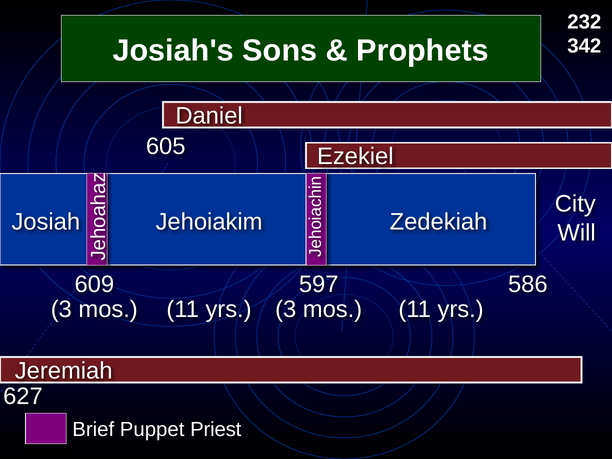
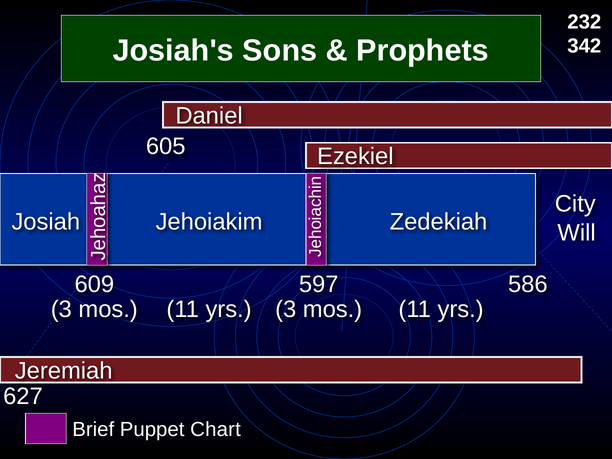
Priest: Priest -> Chart
